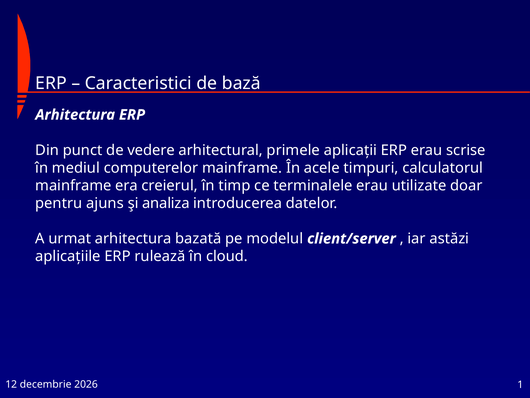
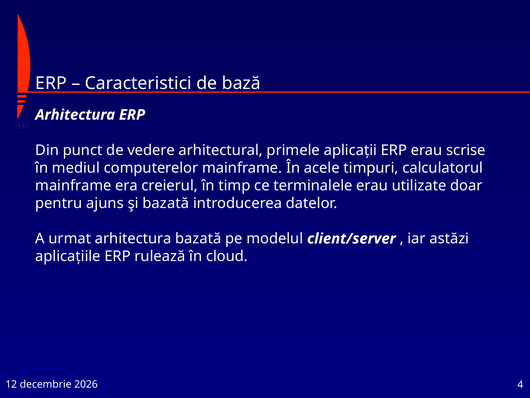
şi analiza: analiza -> bazată
1: 1 -> 4
